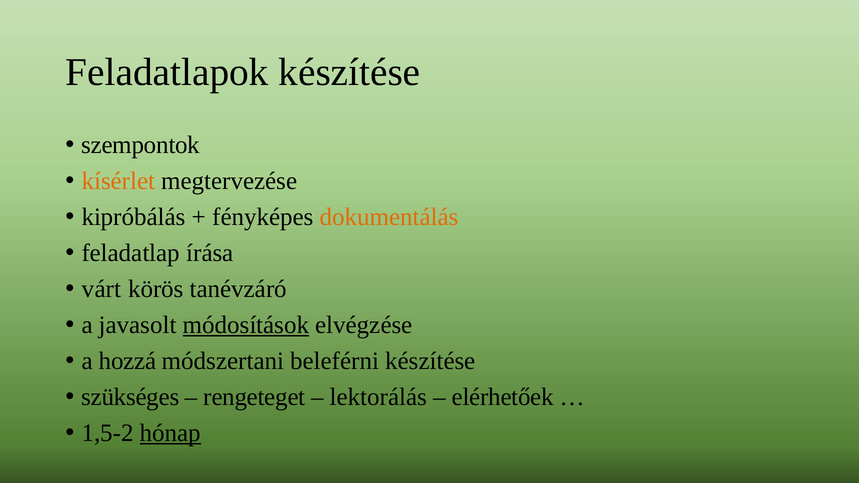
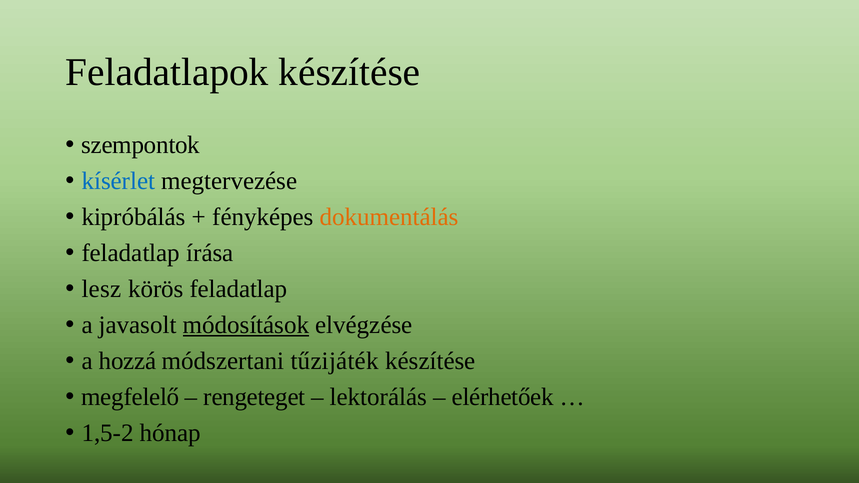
kísérlet colour: orange -> blue
várt: várt -> lesz
körös tanévzáró: tanévzáró -> feladatlap
beleférni: beleférni -> tűzijáték
szükséges: szükséges -> megfelelő
hónap underline: present -> none
